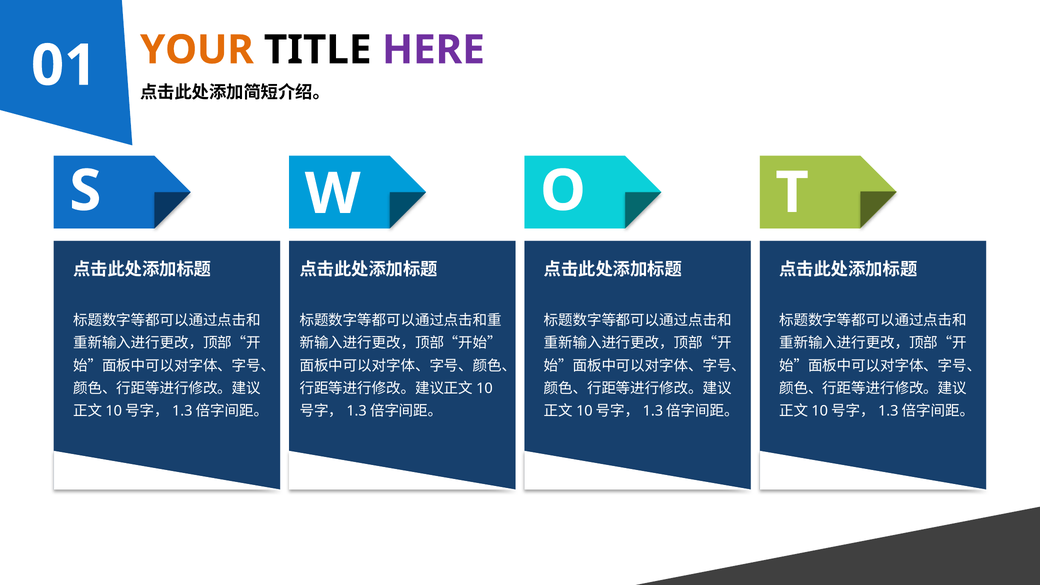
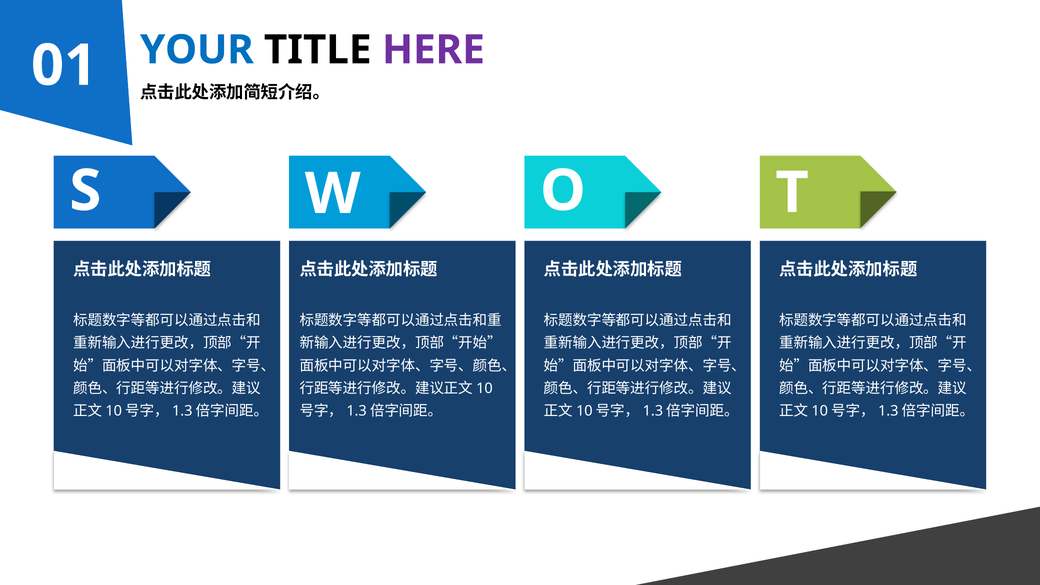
YOUR colour: orange -> blue
